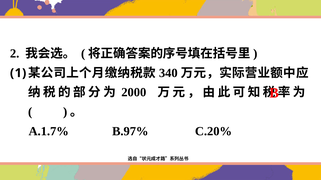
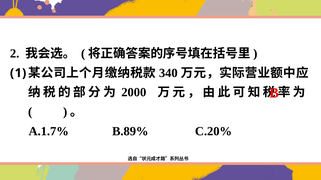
B.97%: B.97% -> B.89%
